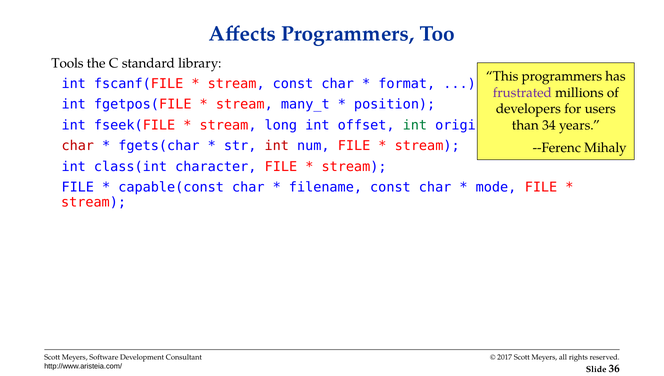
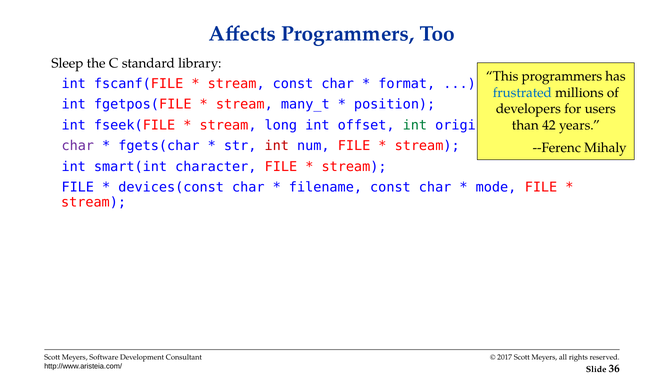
Tools: Tools -> Sleep
frustrated colour: purple -> blue
34: 34 -> 42
char at (78, 146) colour: red -> purple
class(int: class(int -> smart(int
capable(const: capable(const -> devices(const
